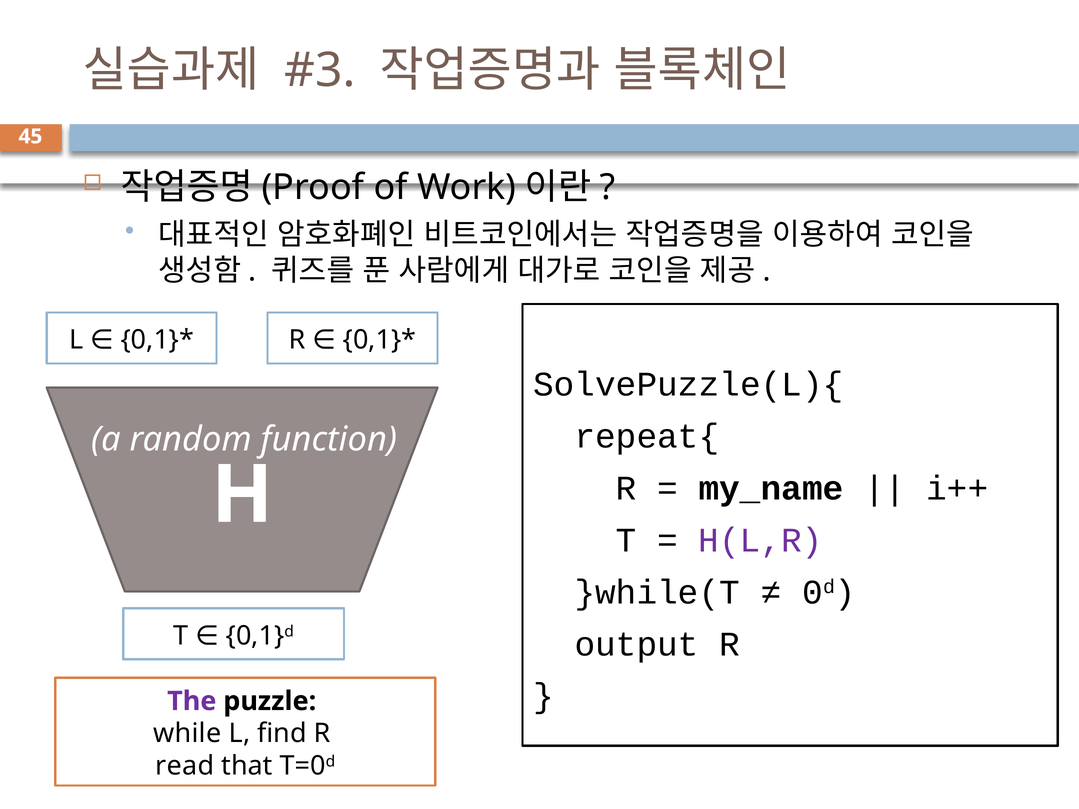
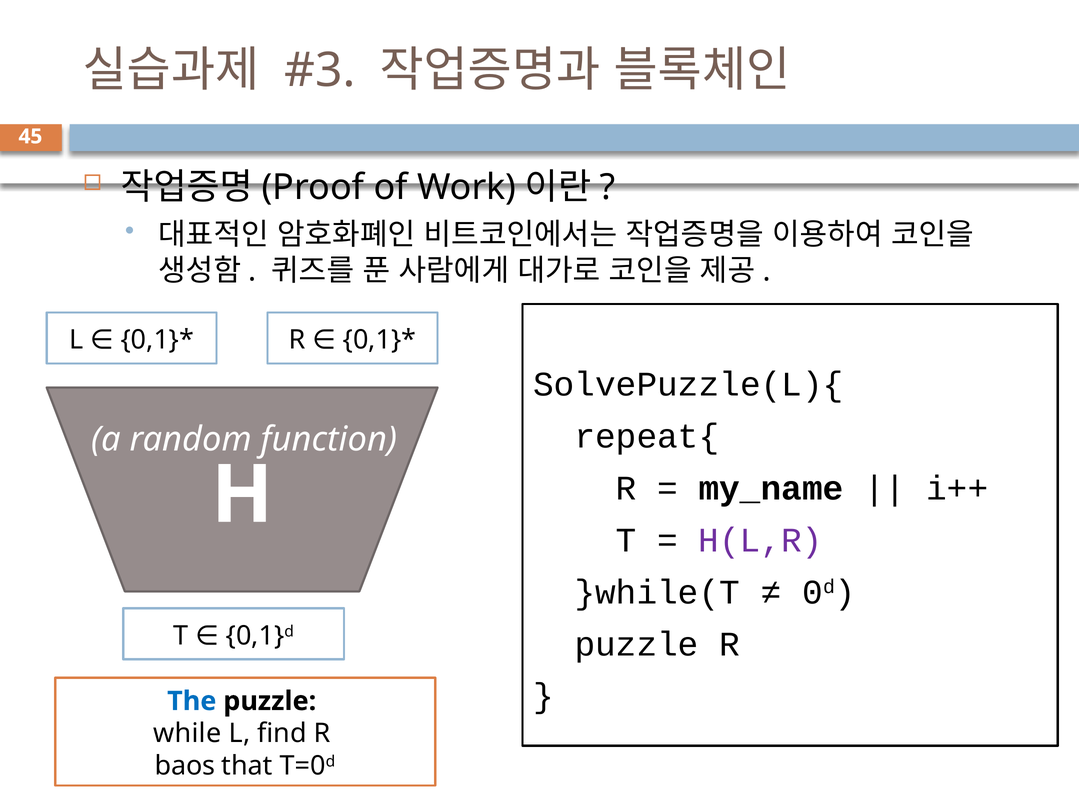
output at (637, 644): output -> puzzle
The colour: purple -> blue
read: read -> baos
